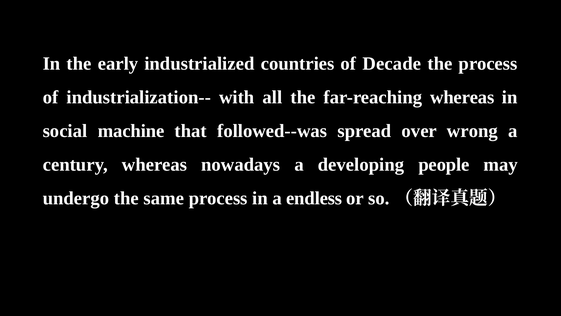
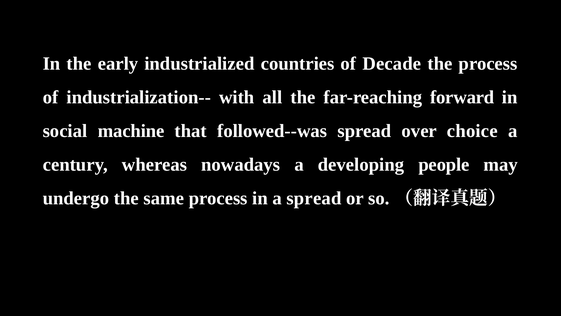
far-reaching whereas: whereas -> forward
wrong: wrong -> choice
a endless: endless -> spread
